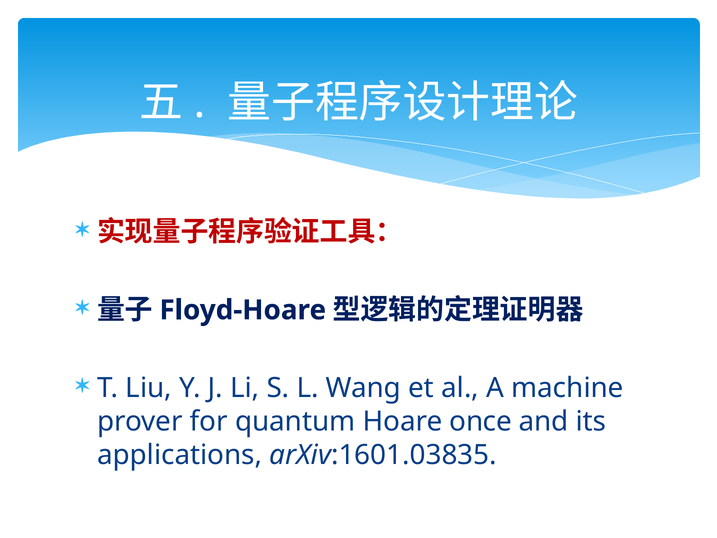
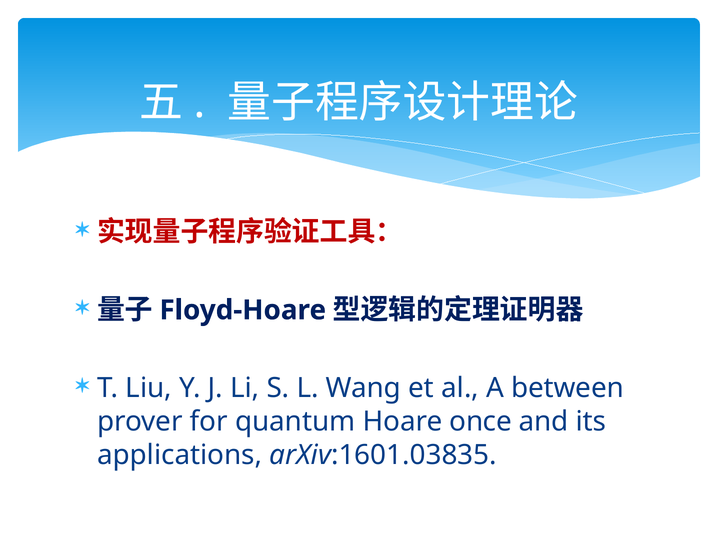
machine: machine -> between
